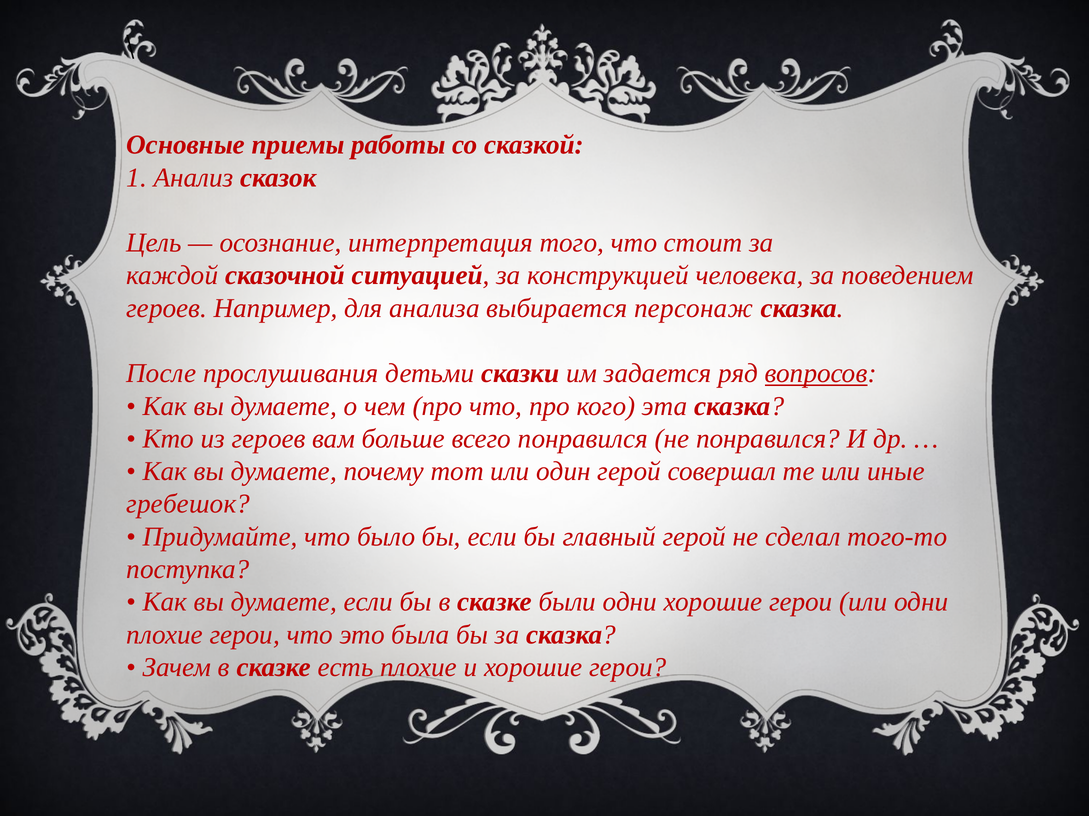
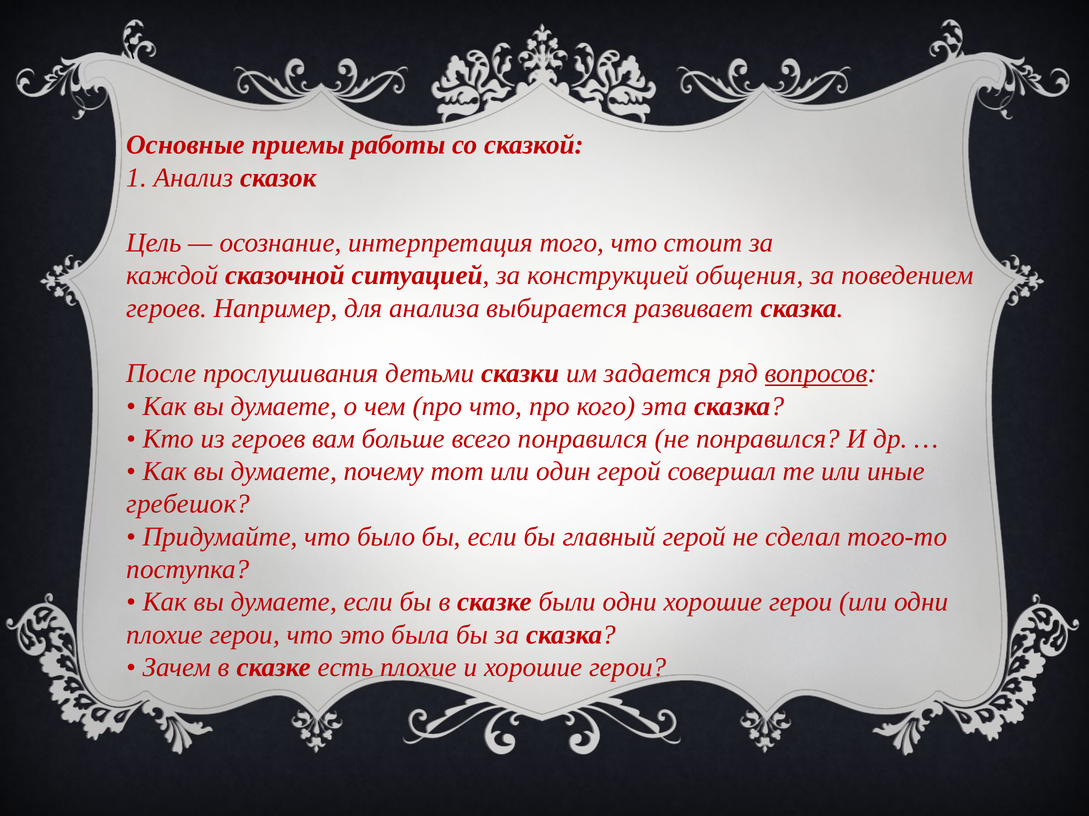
человека: человека -> общения
персонаж: персонаж -> развивает
